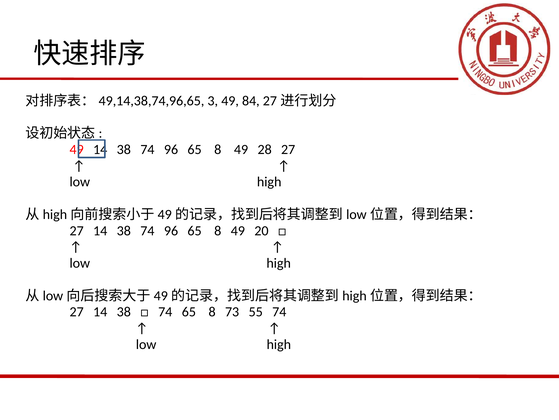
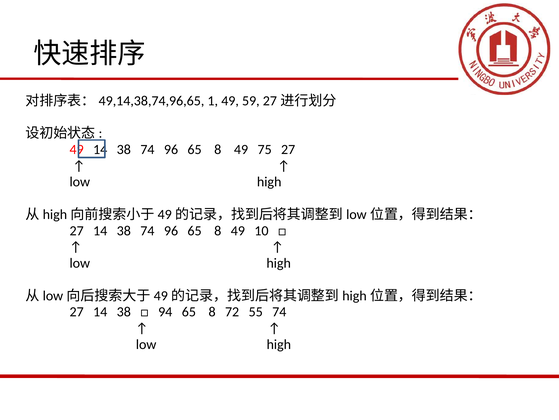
3: 3 -> 1
84: 84 -> 59
28: 28 -> 75
20: 20 -> 10
74 at (165, 311): 74 -> 94
73: 73 -> 72
